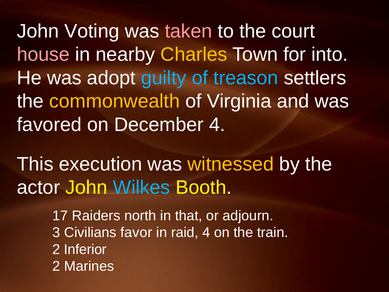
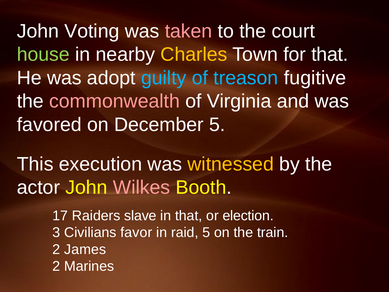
house colour: pink -> light green
for into: into -> that
settlers: settlers -> fugitive
commonwealth colour: yellow -> pink
December 4: 4 -> 5
Wilkes colour: light blue -> pink
north: north -> slave
adjourn: adjourn -> election
raid 4: 4 -> 5
Inferior: Inferior -> James
